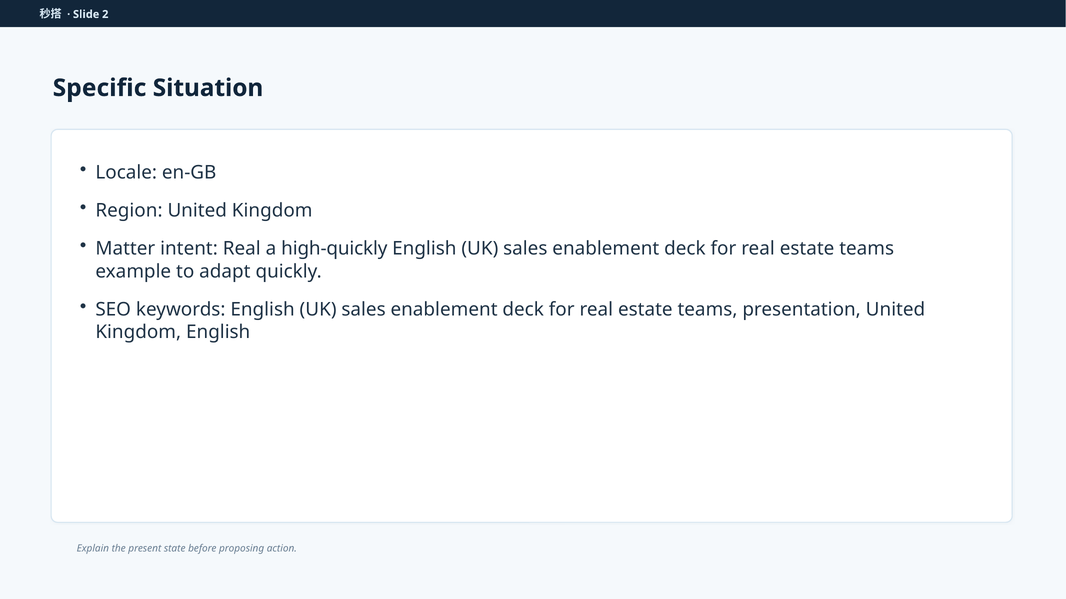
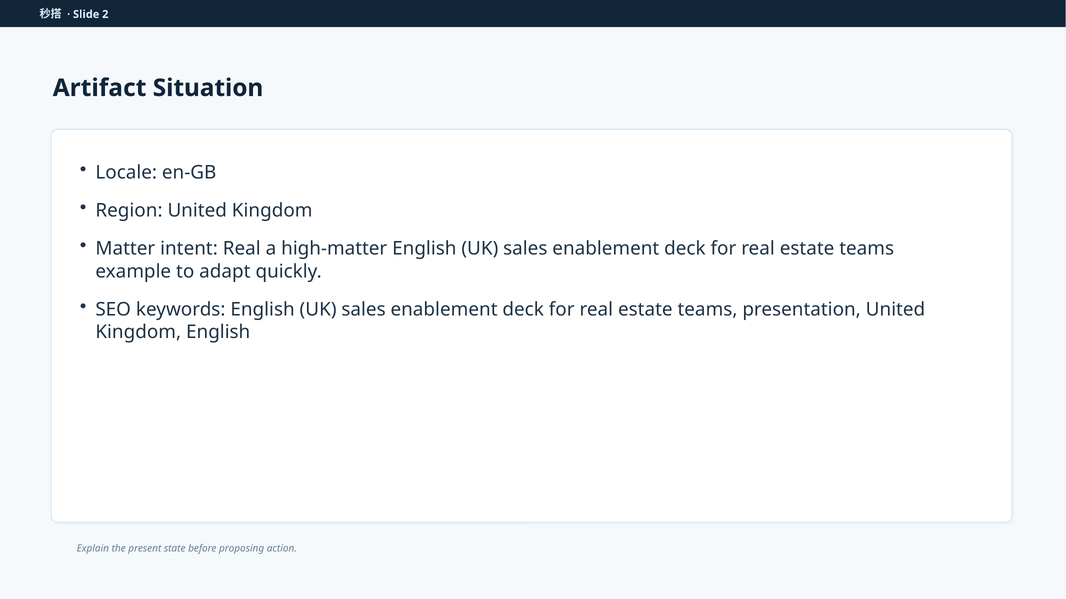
Specific: Specific -> Artifact
high-quickly: high-quickly -> high-matter
